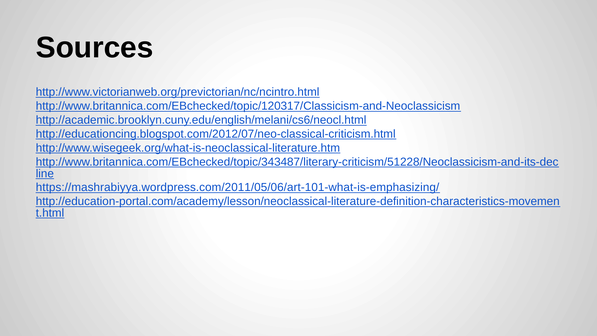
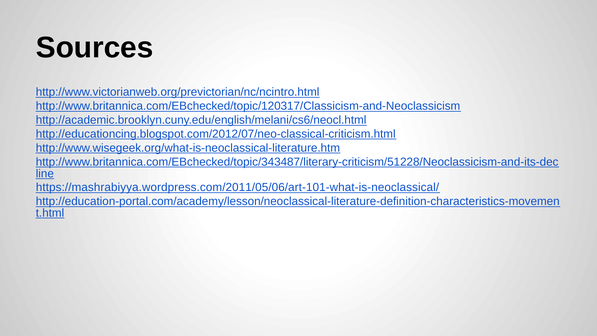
https://mashrabiyya.wordpress.com/2011/05/06/art-101-what-is-emphasizing/: https://mashrabiyya.wordpress.com/2011/05/06/art-101-what-is-emphasizing/ -> https://mashrabiyya.wordpress.com/2011/05/06/art-101-what-is-neoclassical/
